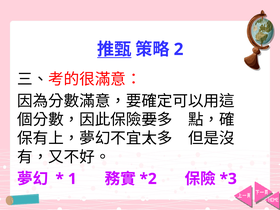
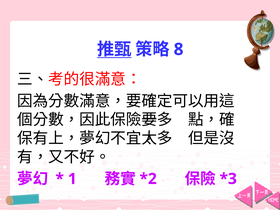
2: 2 -> 8
